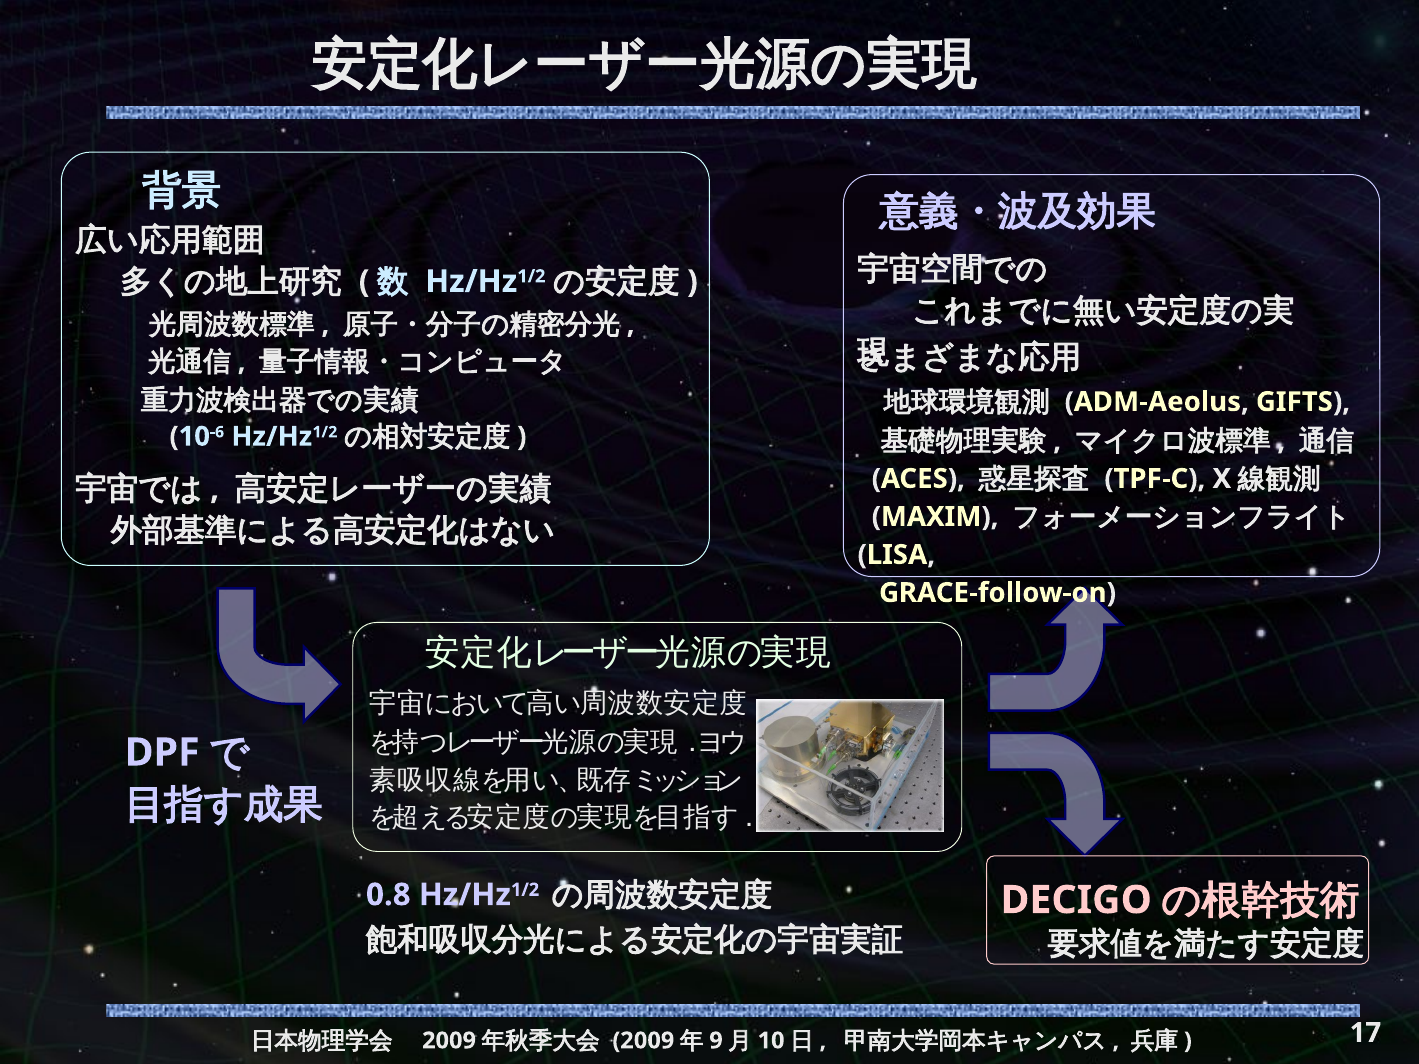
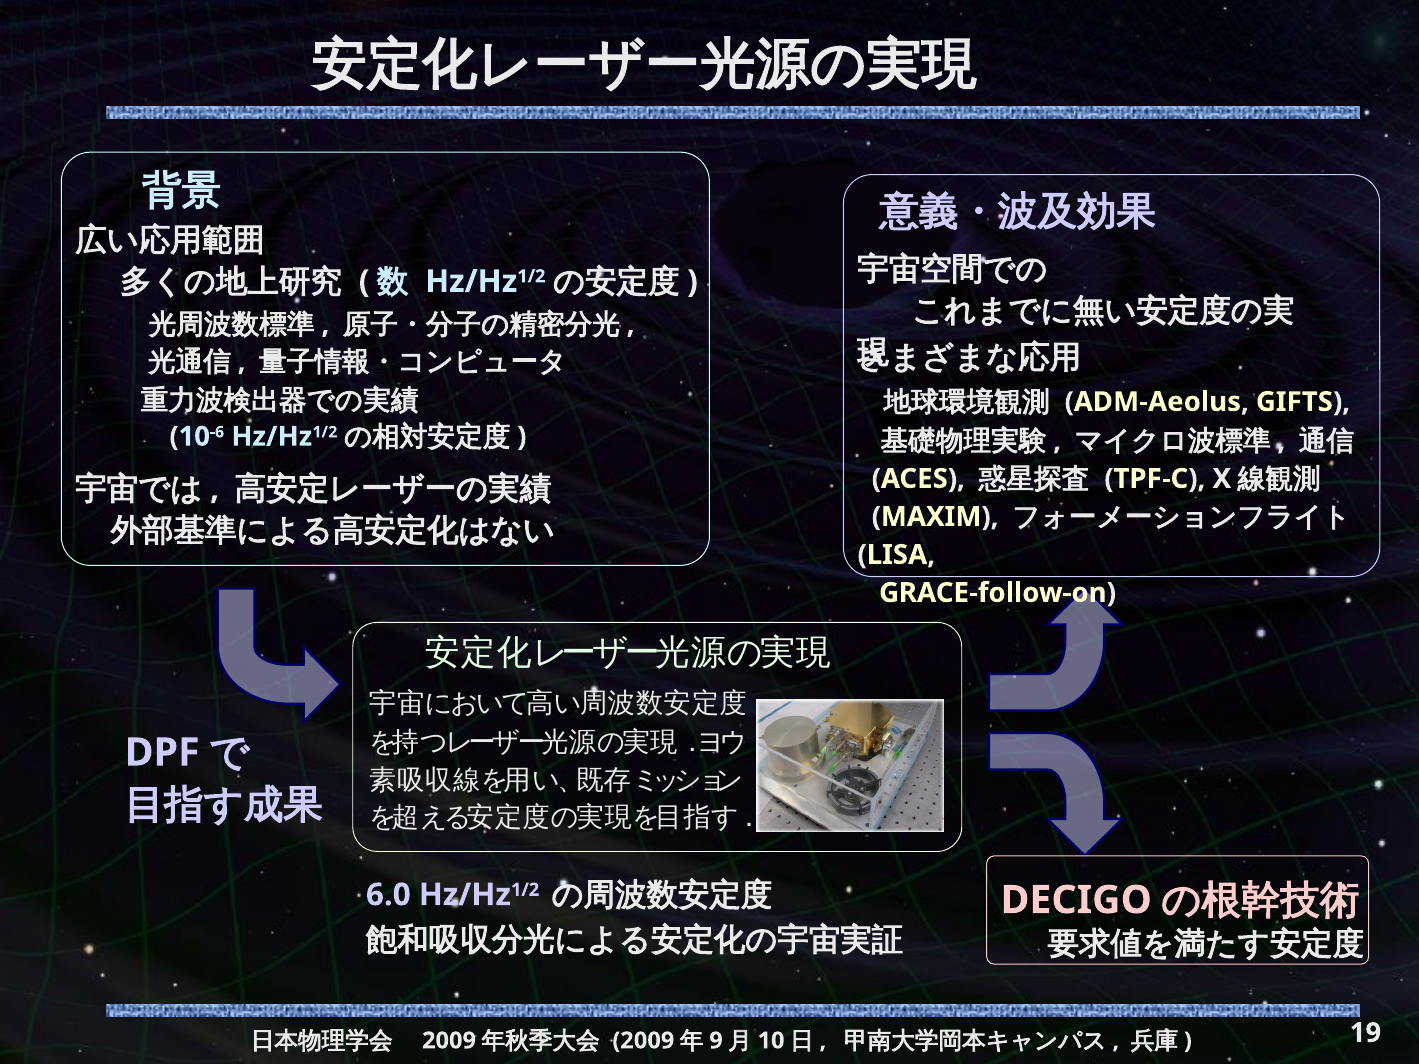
0.8: 0.8 -> 6.0
17: 17 -> 19
